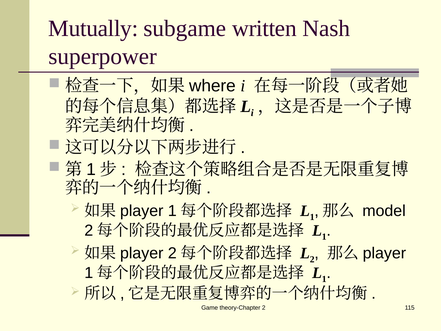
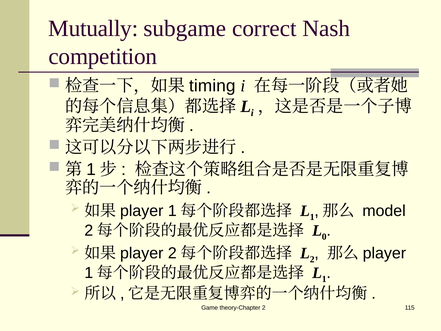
written: written -> correct
superpower: superpower -> competition
where: where -> timing
1 at (324, 236): 1 -> 0
